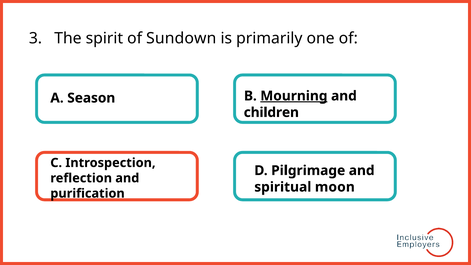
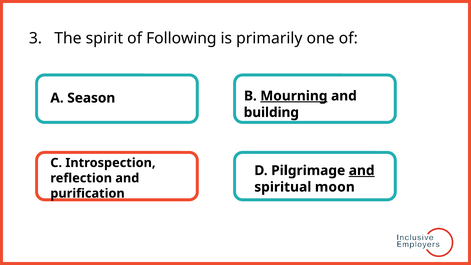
Sundown: Sundown -> Following
children: children -> building
and at (362, 170) underline: none -> present
